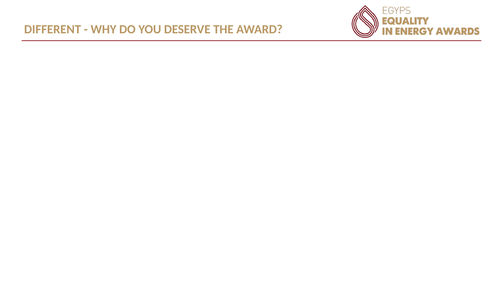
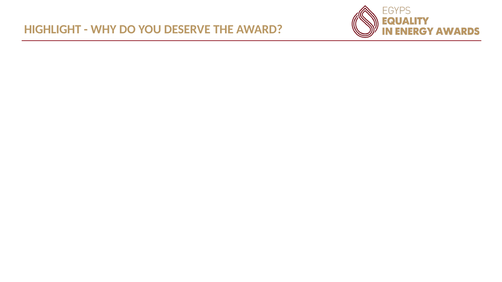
DIFFERENT: DIFFERENT -> HIGHLIGHT
